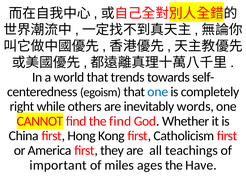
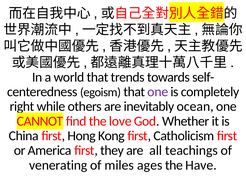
one at (158, 92) colour: blue -> purple
words: words -> ocean
the find: find -> love
important: important -> venerating
